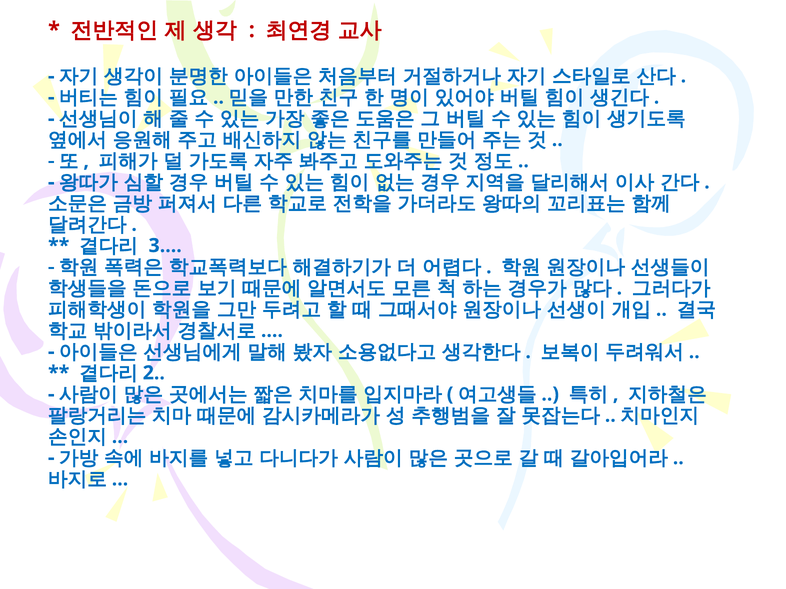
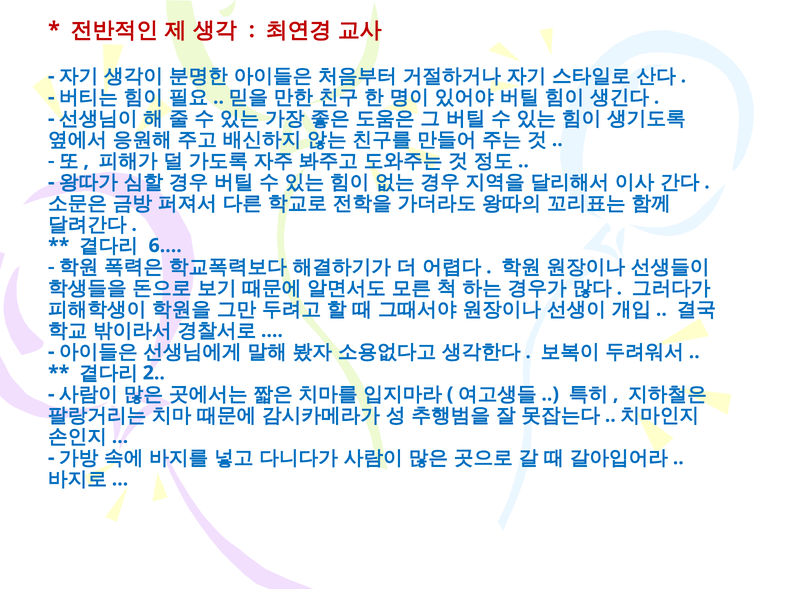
3: 3 -> 6
